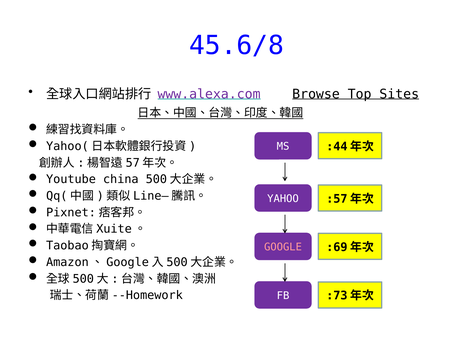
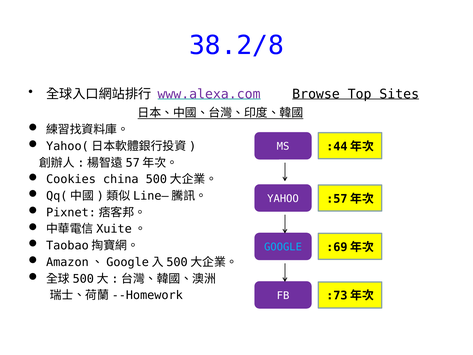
45.6/8: 45.6/8 -> 38.2/8
Youtube: Youtube -> Cookies
GOOGLE colour: pink -> light blue
